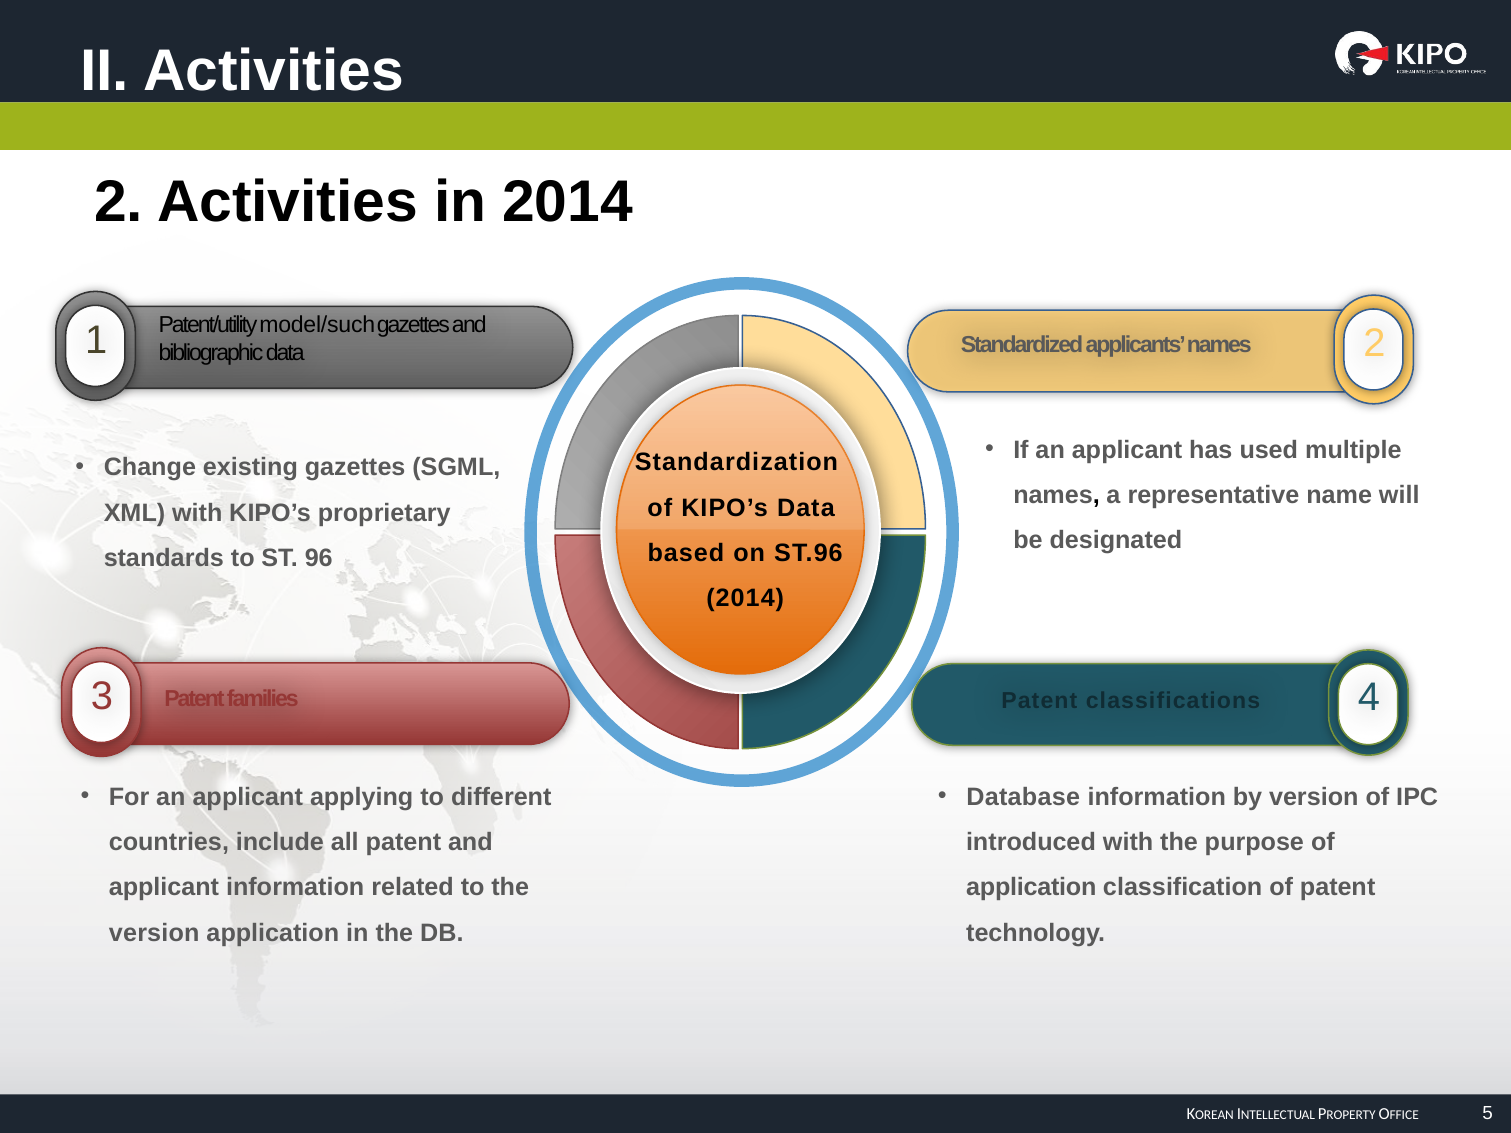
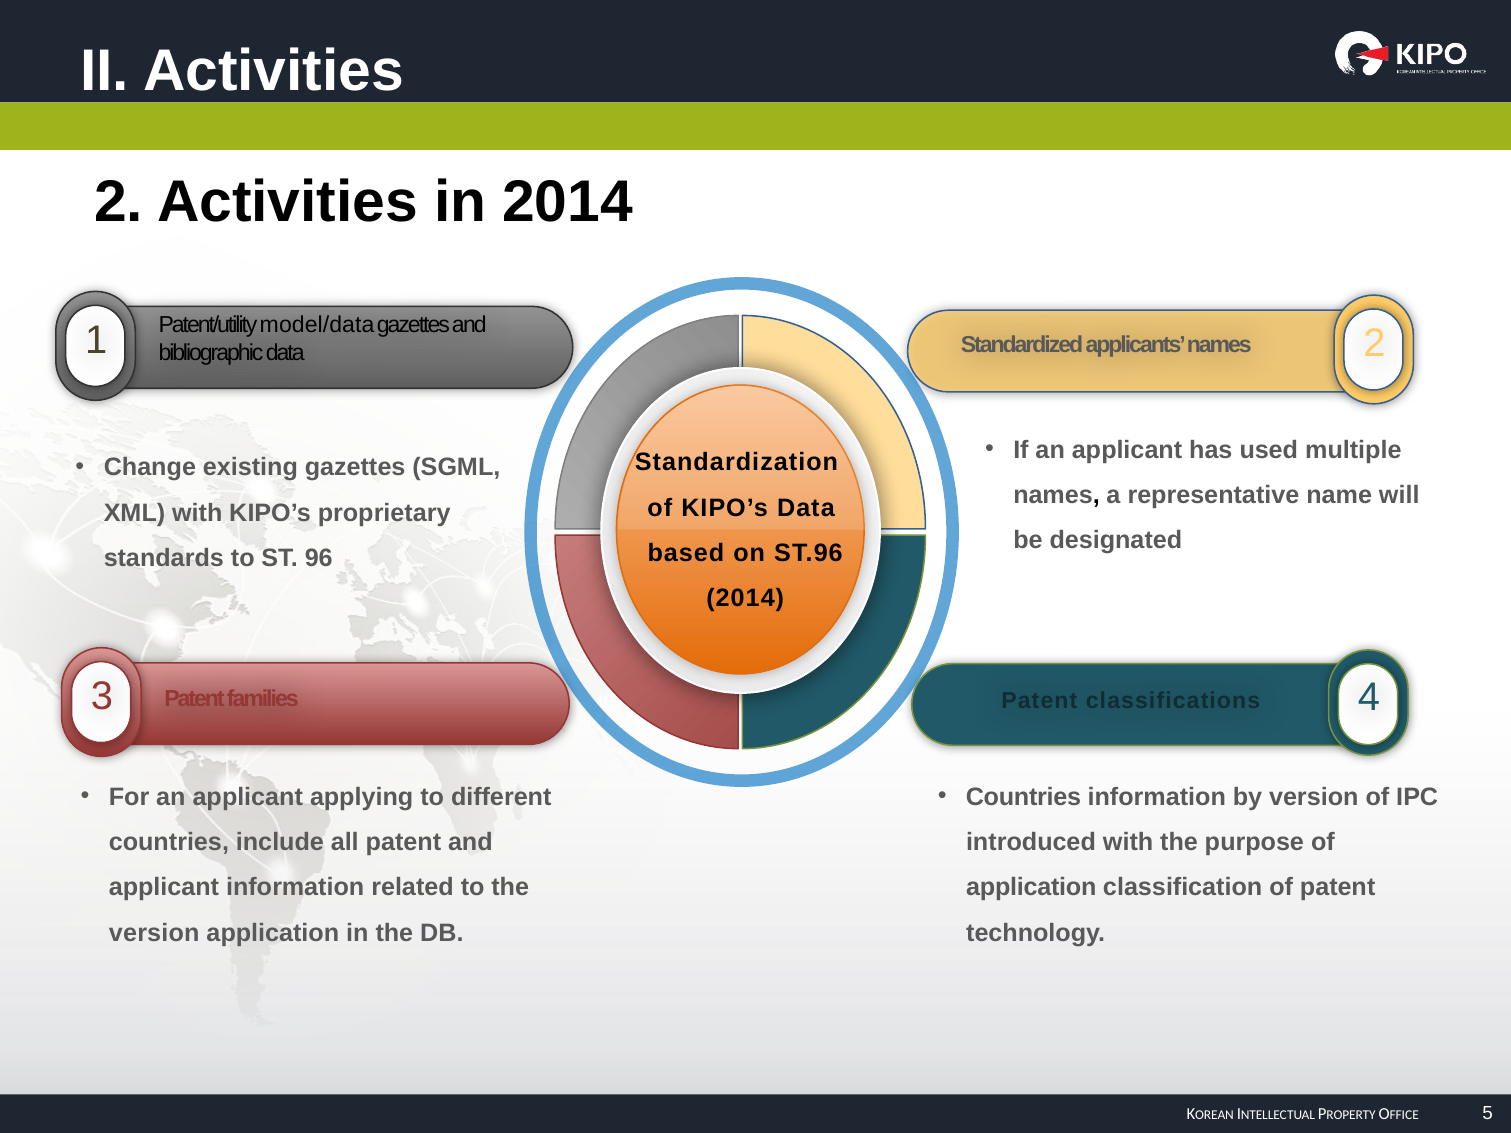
model/such: model/such -> model/data
Database at (1023, 797): Database -> Countries
